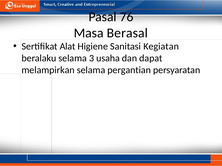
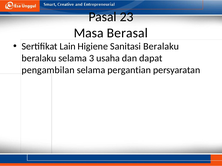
76: 76 -> 23
Alat: Alat -> Lain
Sanitasi Kegiatan: Kegiatan -> Beralaku
melampirkan: melampirkan -> pengambilan
